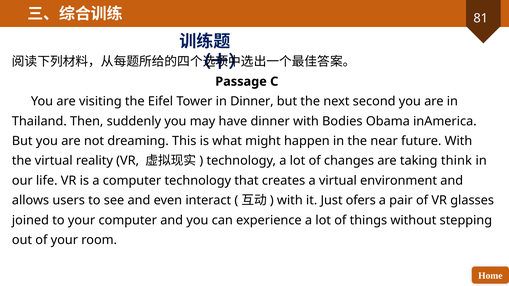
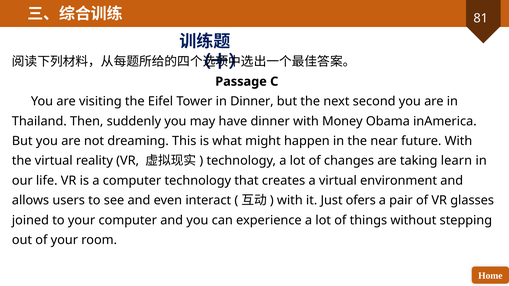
Bodies: Bodies -> Money
think: think -> learn
